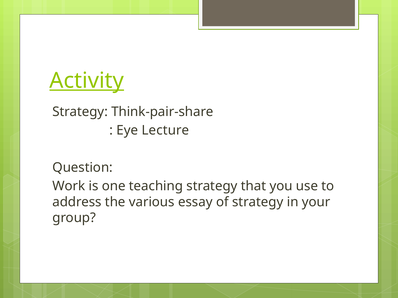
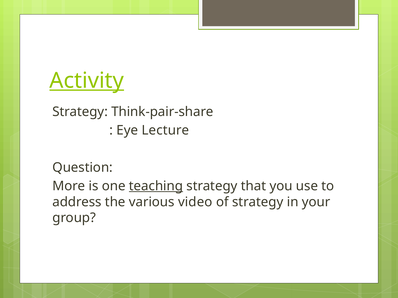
Work: Work -> More
teaching underline: none -> present
essay: essay -> video
